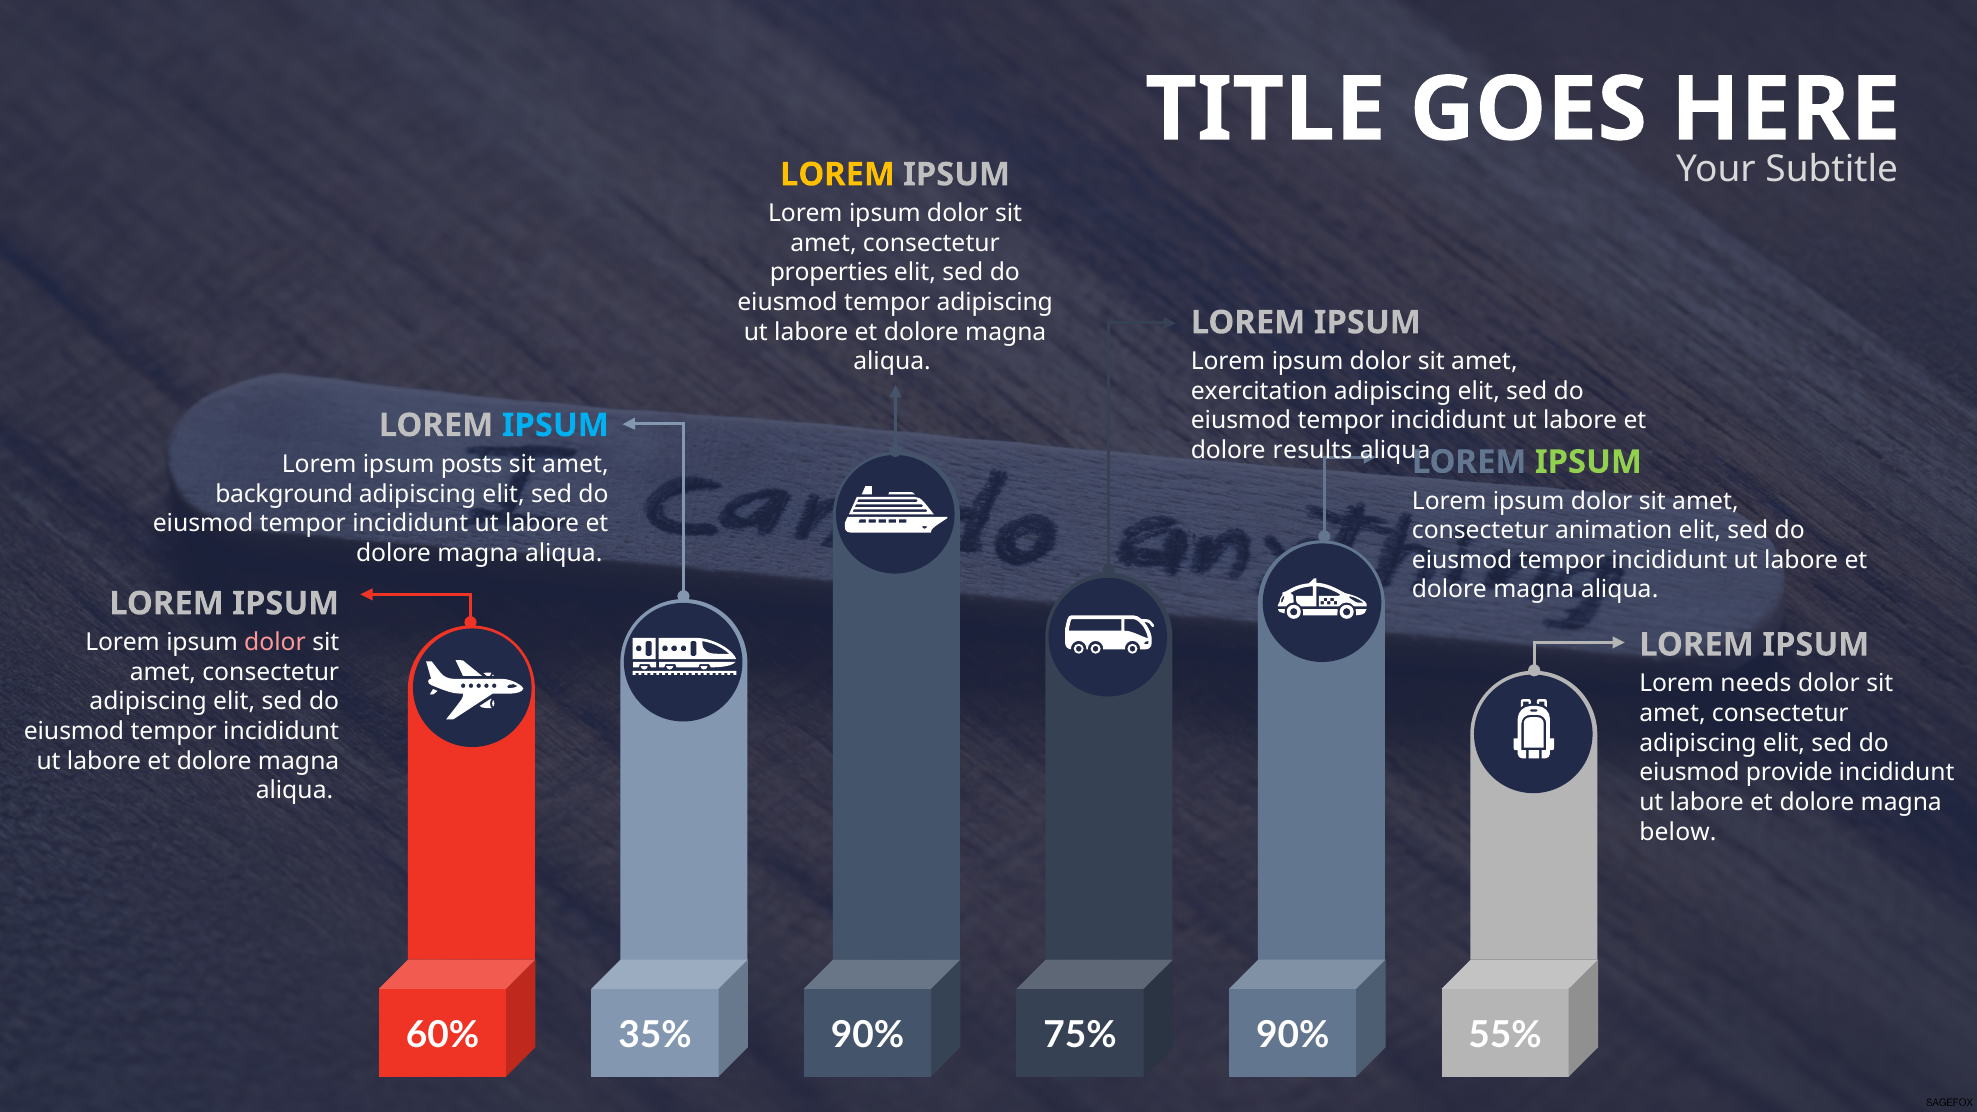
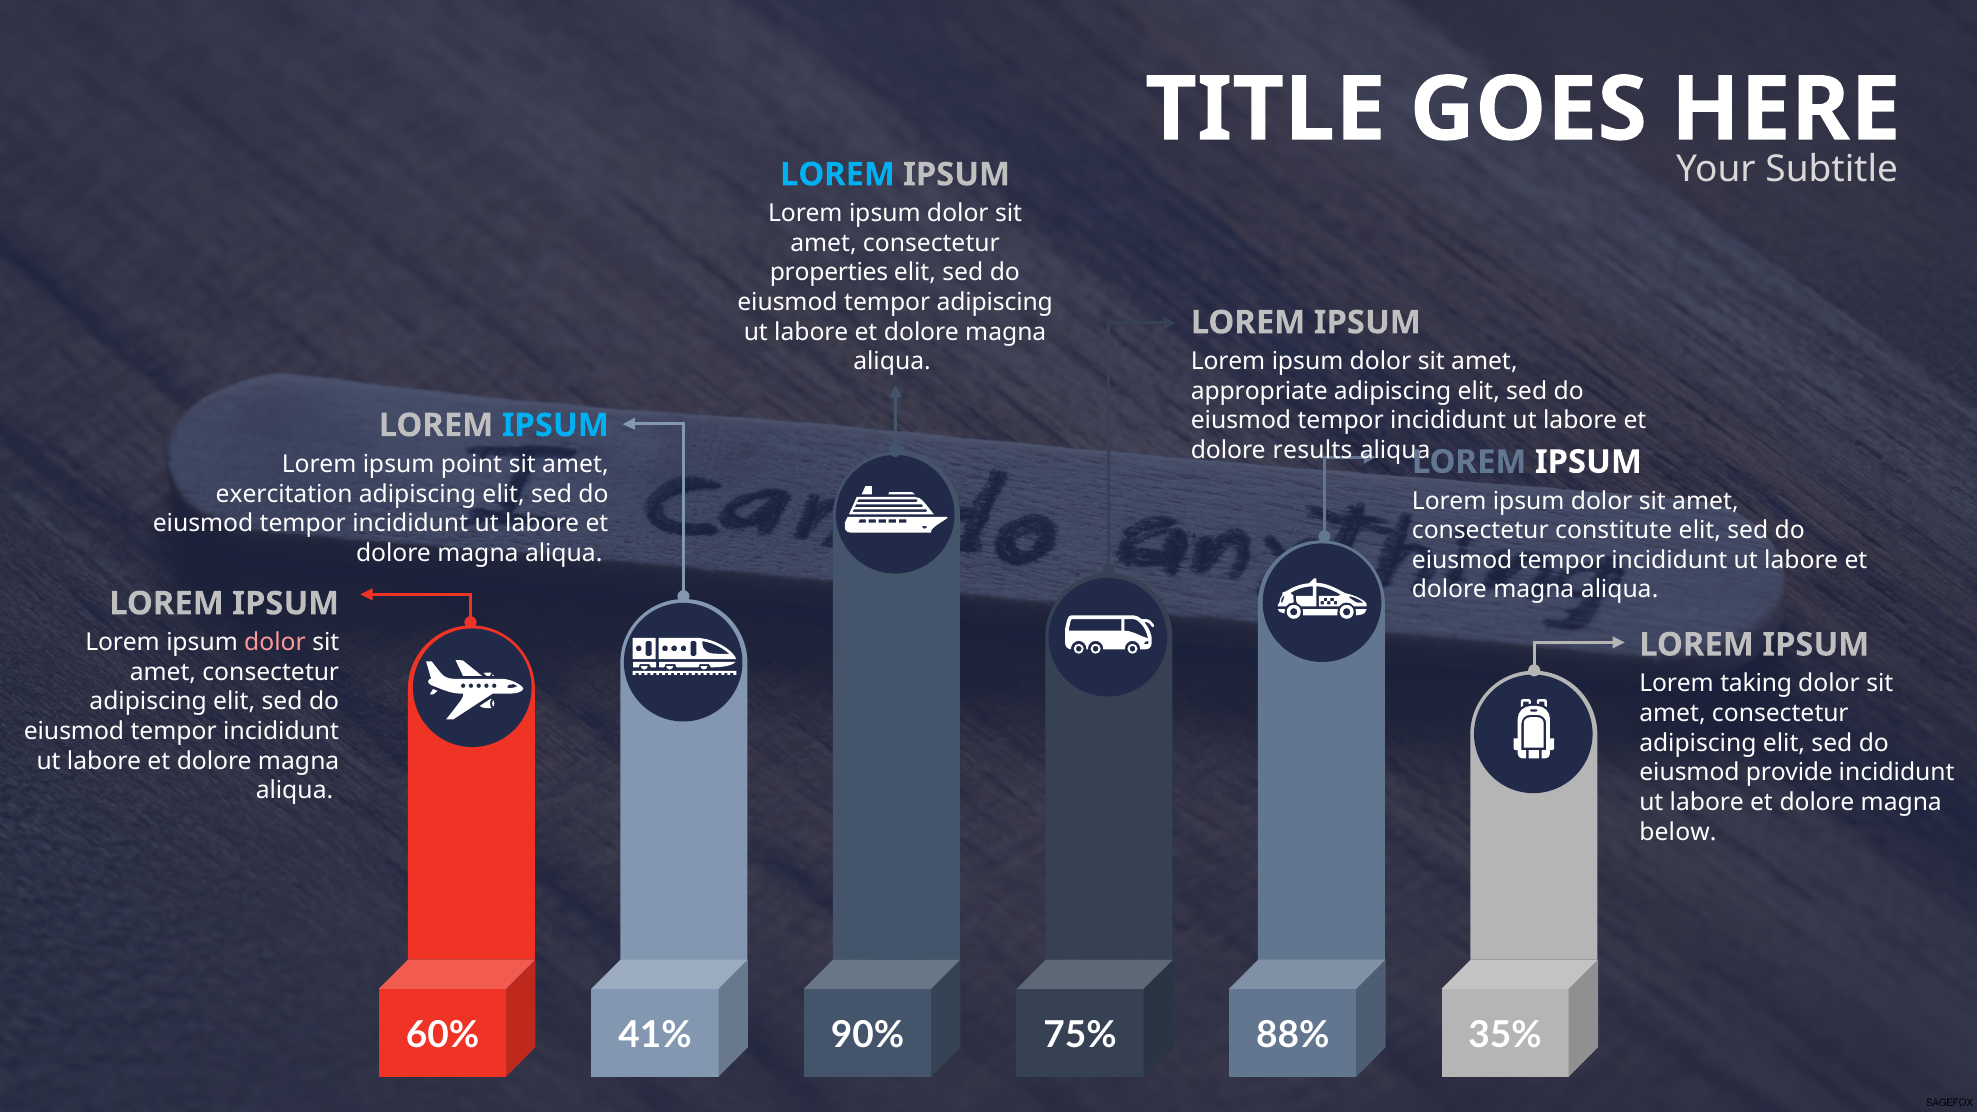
LOREM at (837, 175) colour: yellow -> light blue
exercitation: exercitation -> appropriate
IPSUM at (1588, 462) colour: light green -> white
posts: posts -> point
background: background -> exercitation
animation: animation -> constitute
needs: needs -> taking
35%: 35% -> 41%
75% 90%: 90% -> 88%
55%: 55% -> 35%
